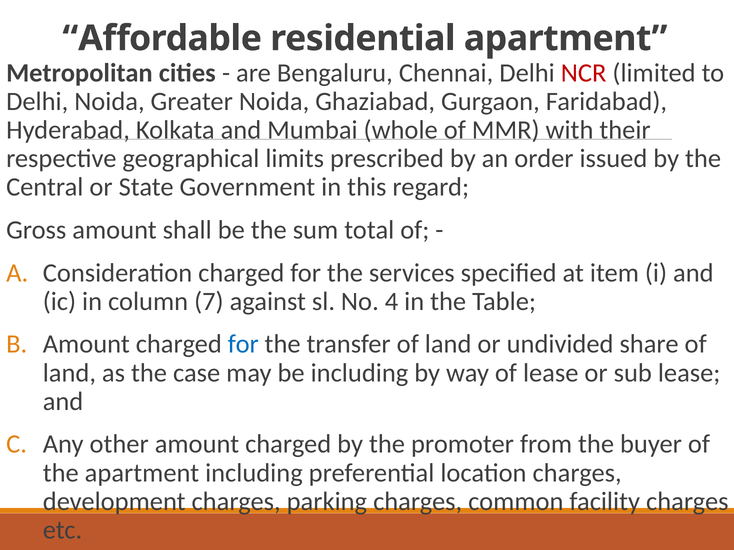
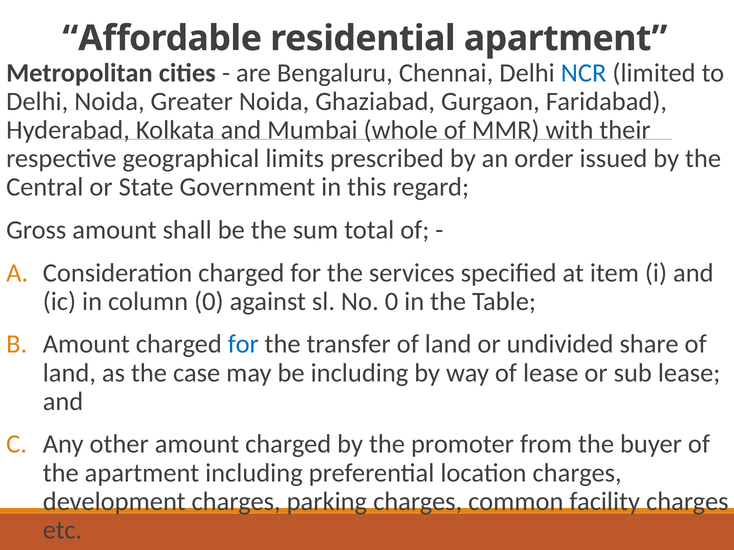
NCR colour: red -> blue
column 7: 7 -> 0
No 4: 4 -> 0
